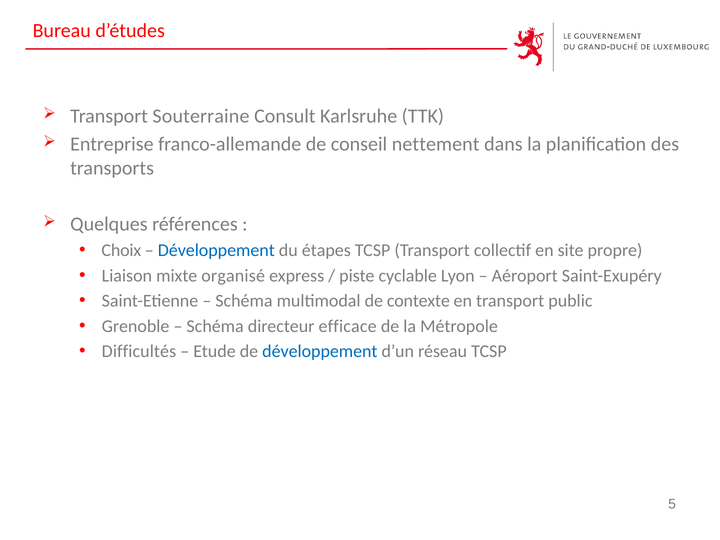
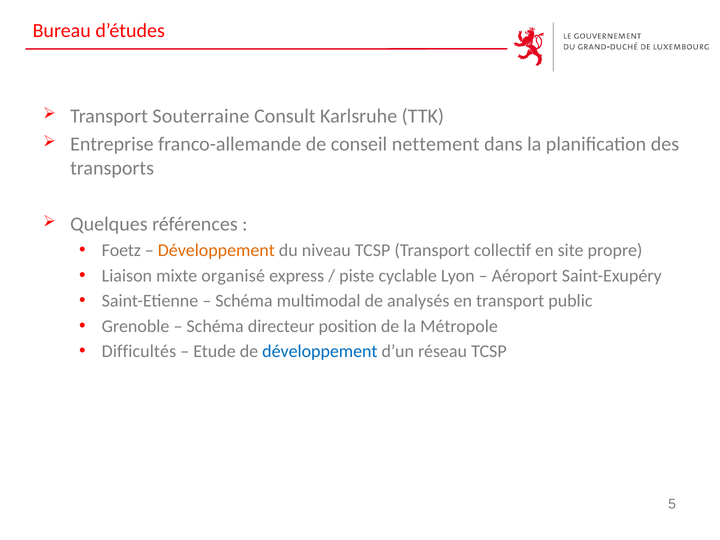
Choix: Choix -> Foetz
Développement at (216, 251) colour: blue -> orange
étapes: étapes -> niveau
contexte: contexte -> analysés
efficace: efficace -> position
